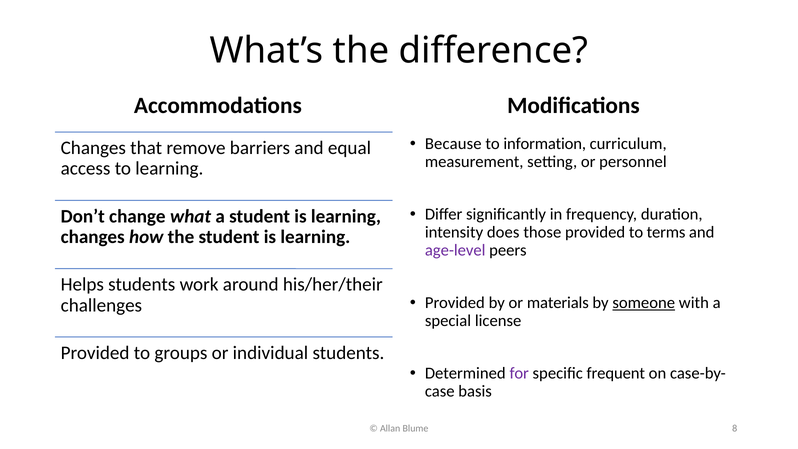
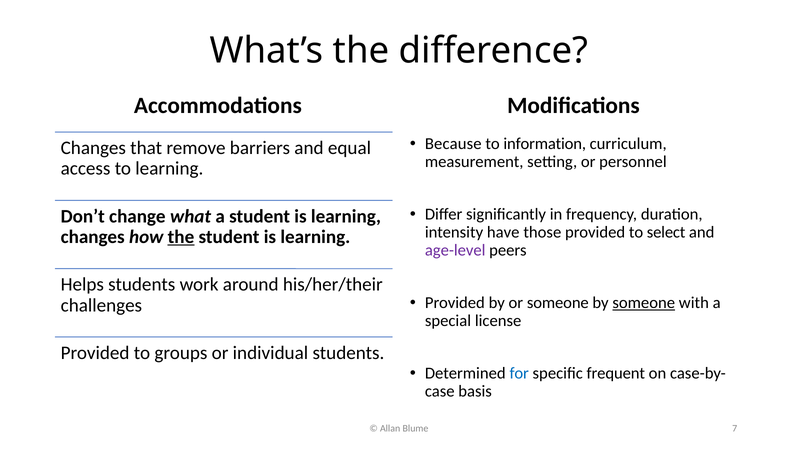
does: does -> have
terms: terms -> select
the at (181, 237) underline: none -> present
or materials: materials -> someone
for colour: purple -> blue
8: 8 -> 7
